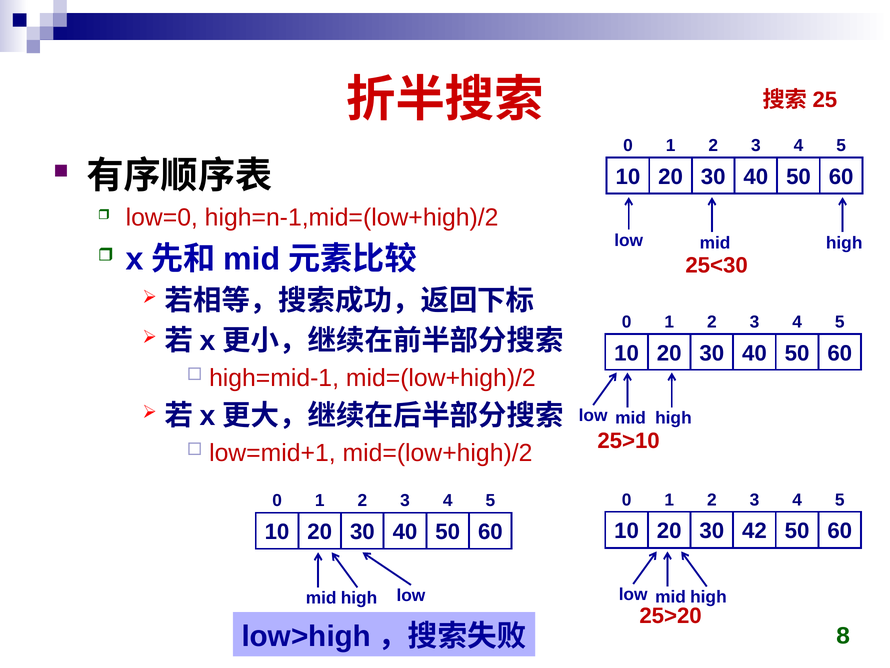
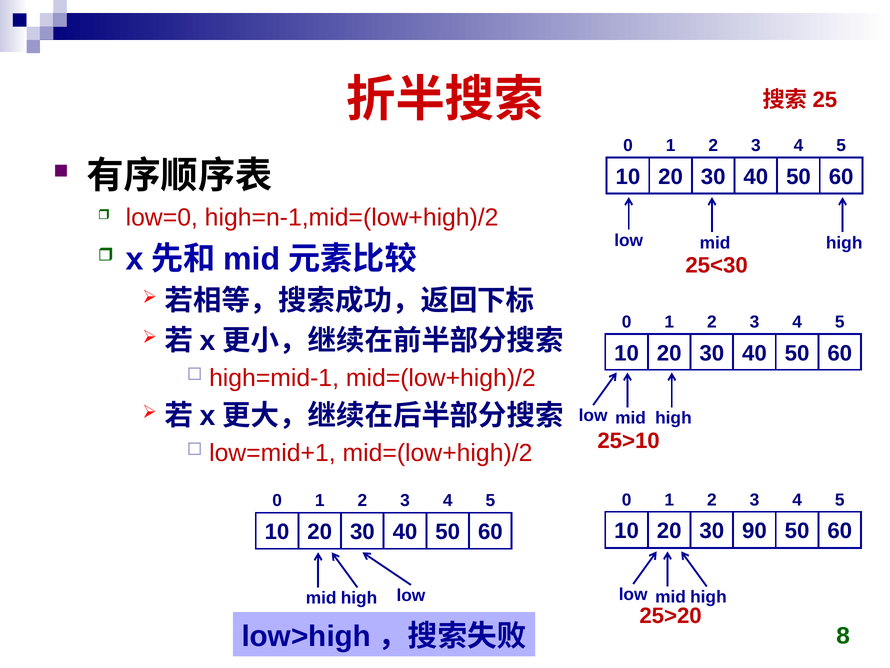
42: 42 -> 90
